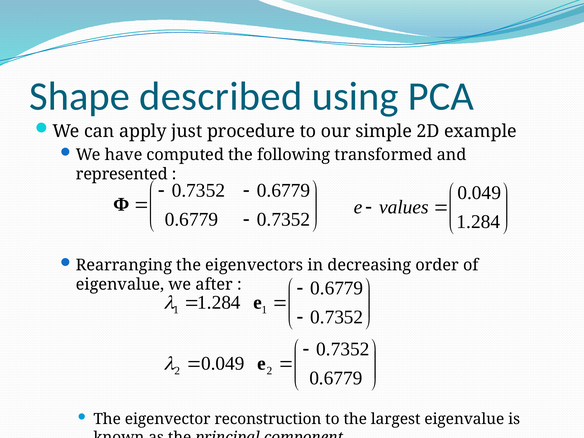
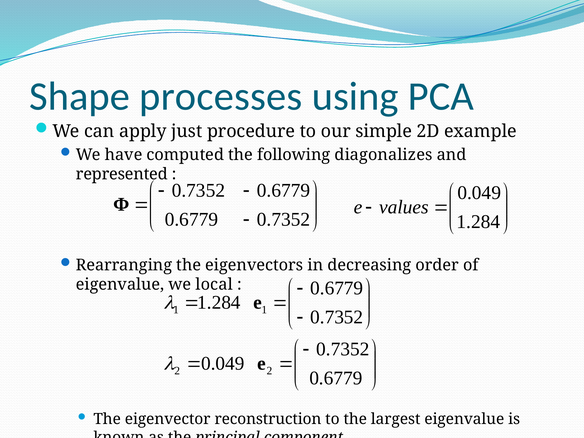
described: described -> processes
transformed: transformed -> diagonalizes
after: after -> local
